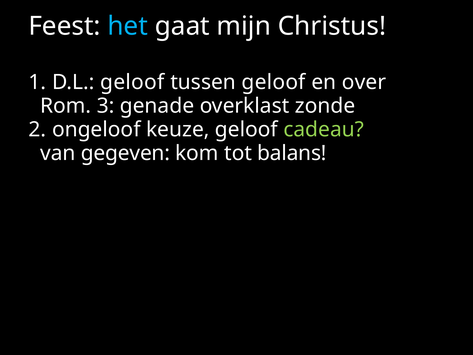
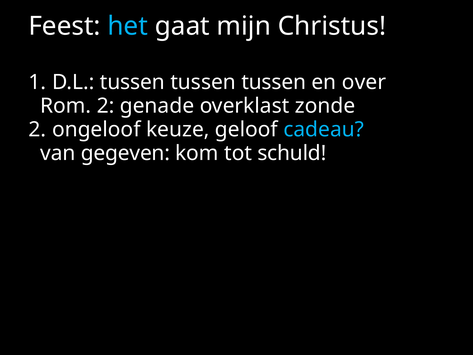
D.L geloof: geloof -> tussen
geloof at (274, 82): geloof -> tussen
Rom 3: 3 -> 2
cadeau colour: light green -> light blue
balans: balans -> schuld
